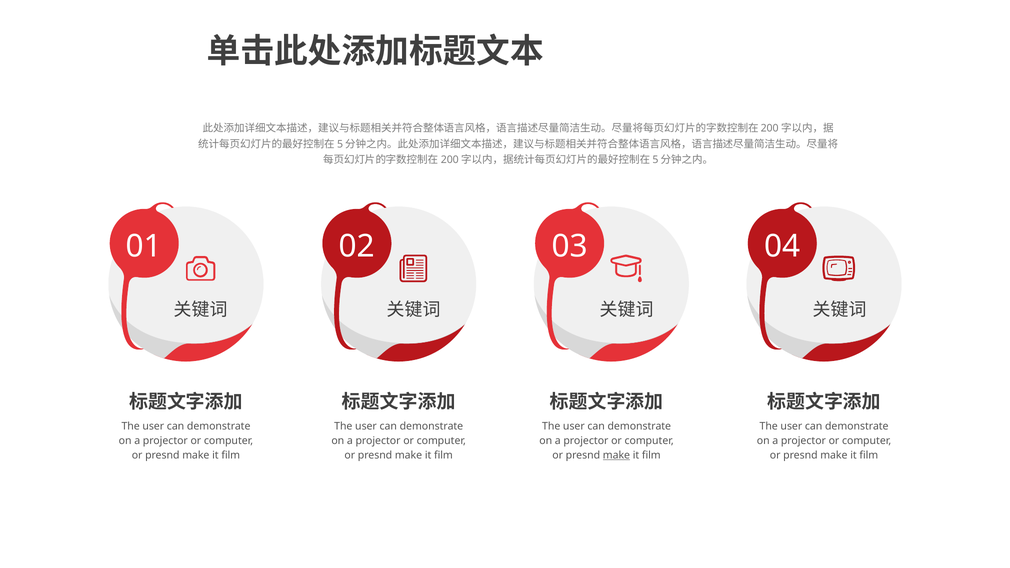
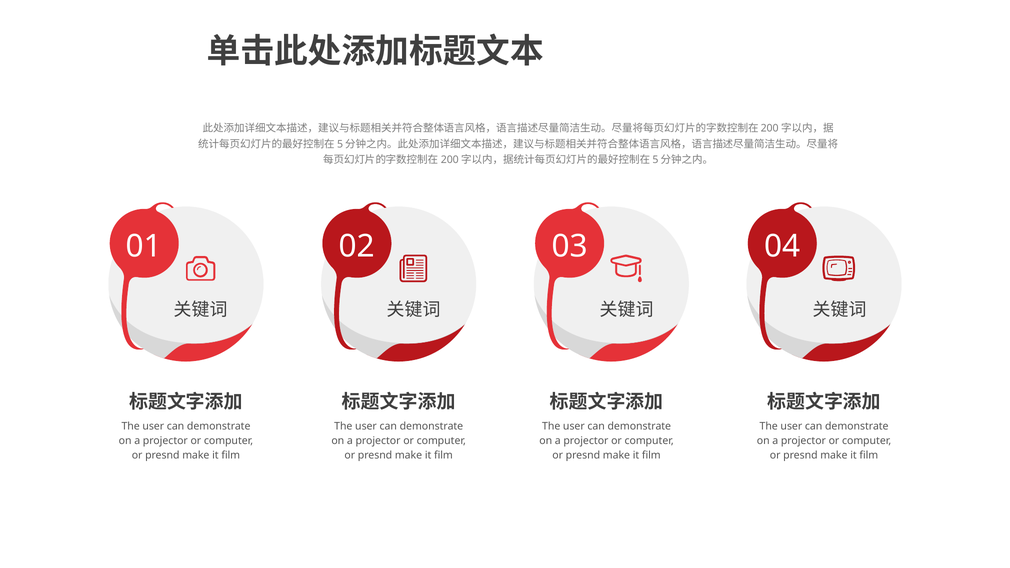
make at (616, 455) underline: present -> none
